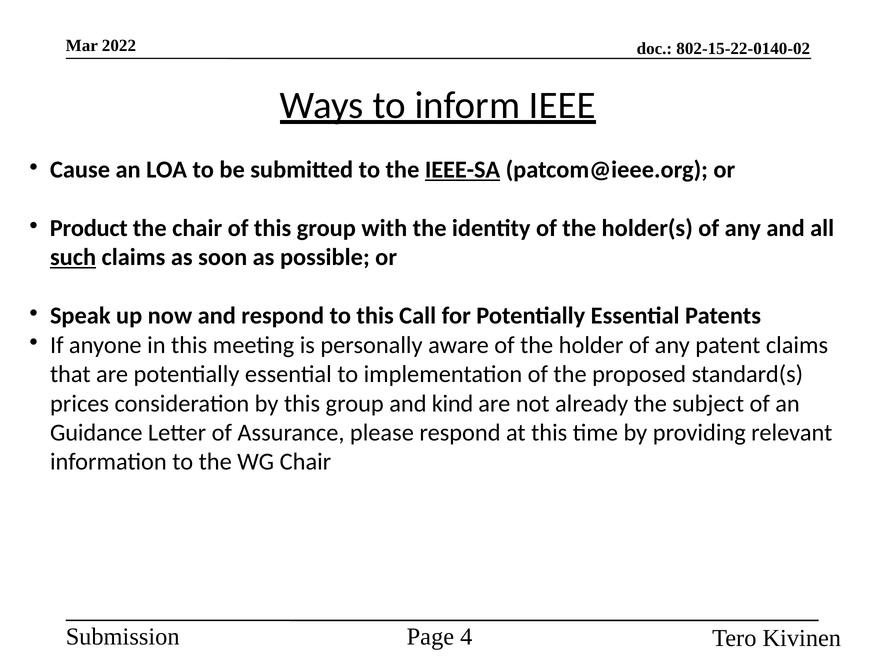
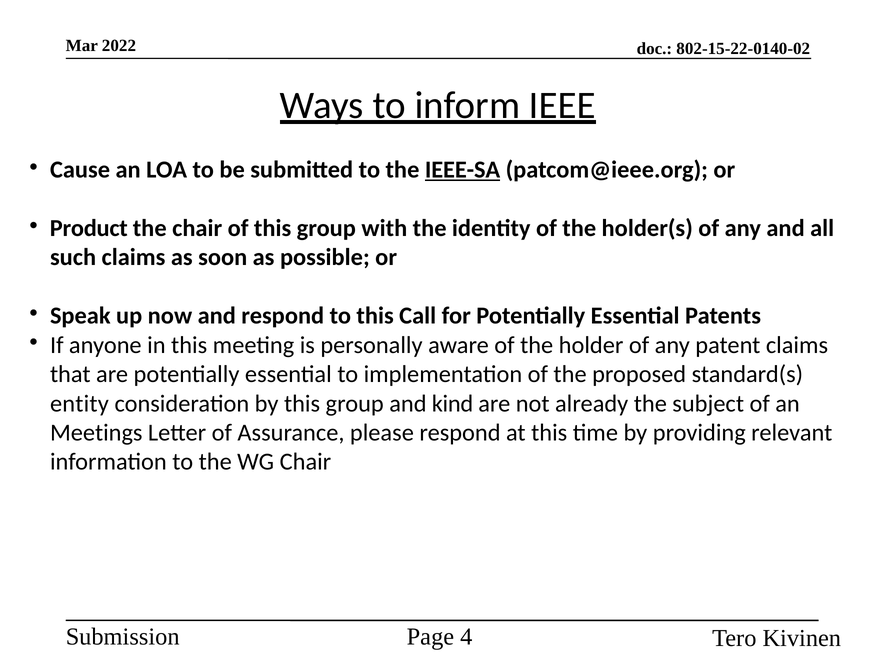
such underline: present -> none
prices: prices -> entity
Guidance: Guidance -> Meetings
